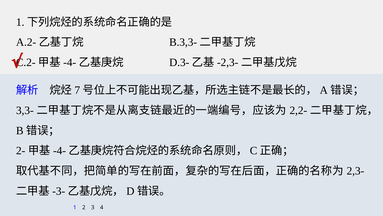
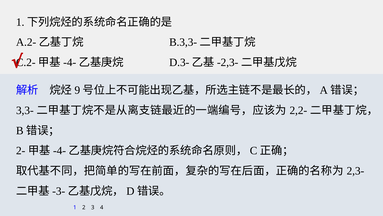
7: 7 -> 9
